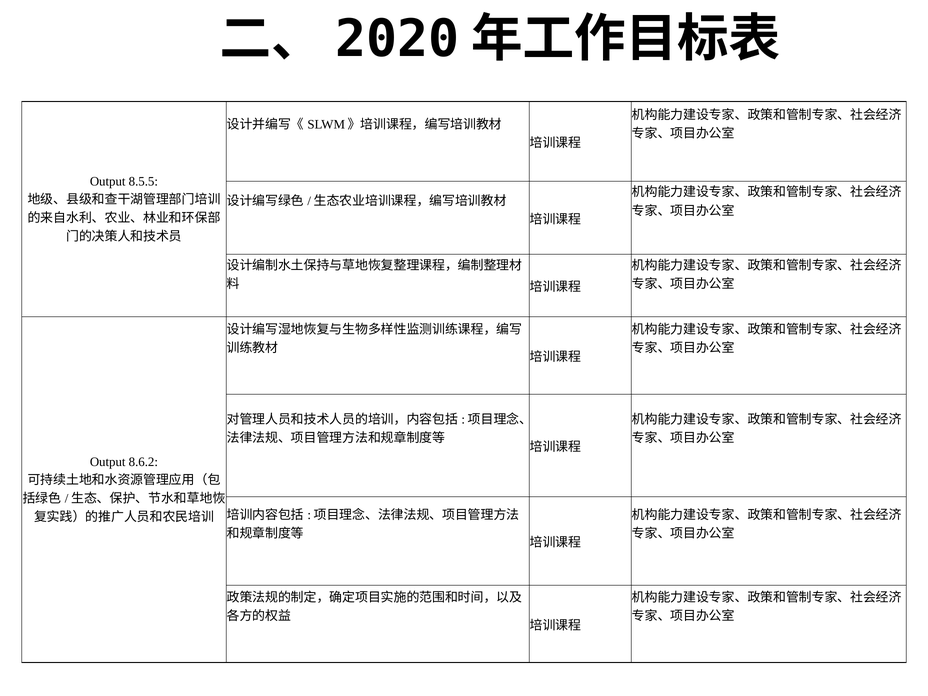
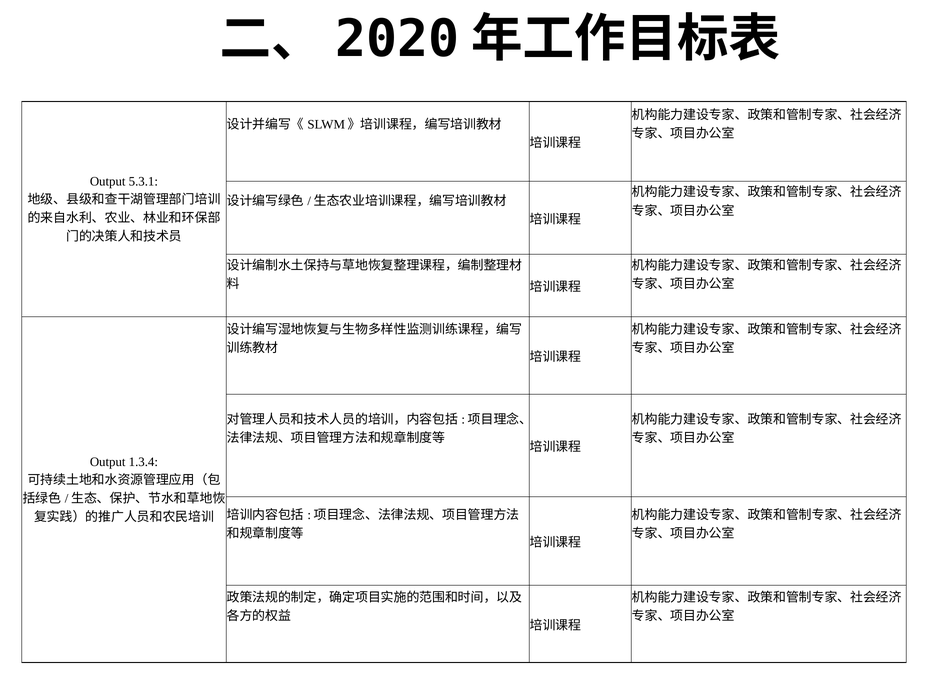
8.5.5: 8.5.5 -> 5.3.1
8.6.2: 8.6.2 -> 1.3.4
